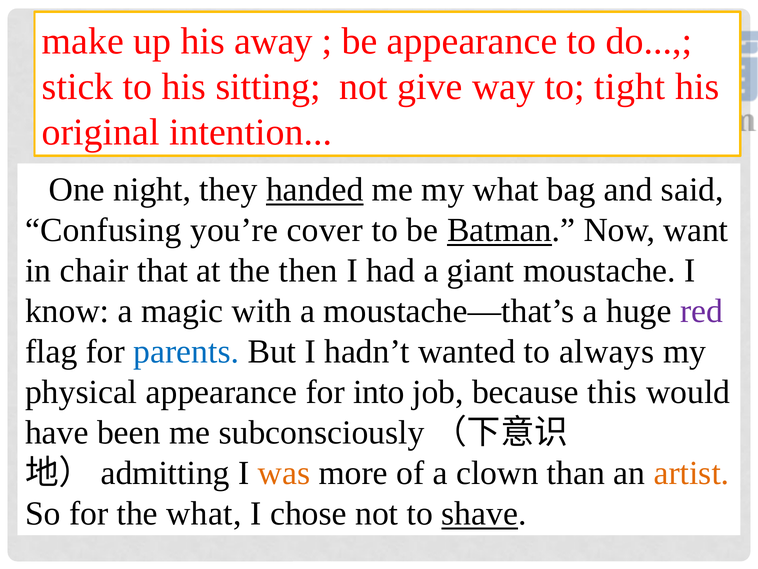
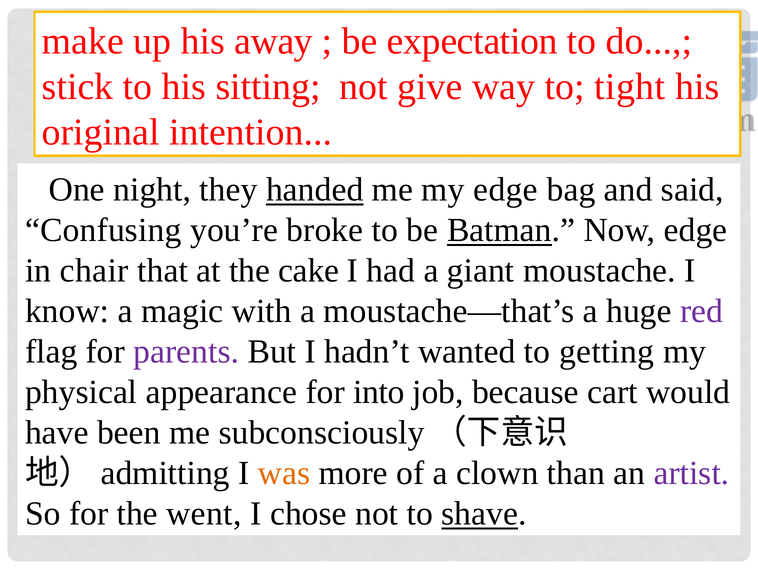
be appearance: appearance -> expectation
my what: what -> edge
cover: cover -> broke
Now want: want -> edge
then: then -> cake
parents colour: blue -> purple
always: always -> getting
this: this -> cart
artist colour: orange -> purple
the what: what -> went
